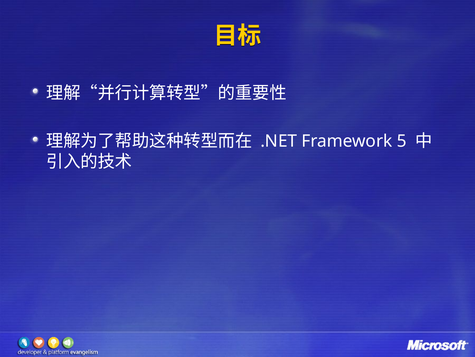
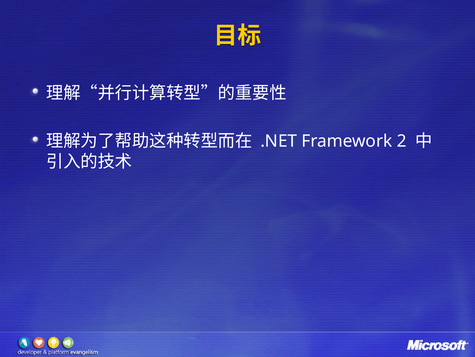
5: 5 -> 2
